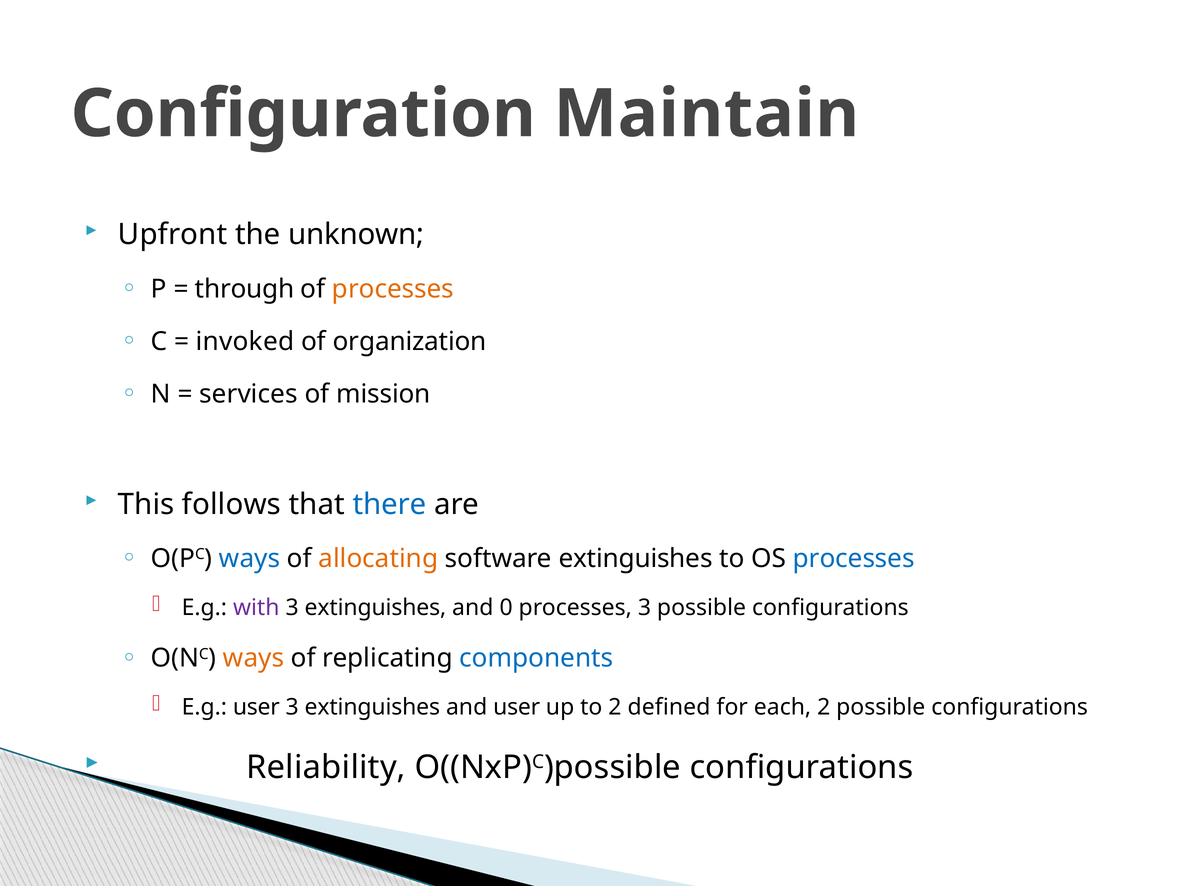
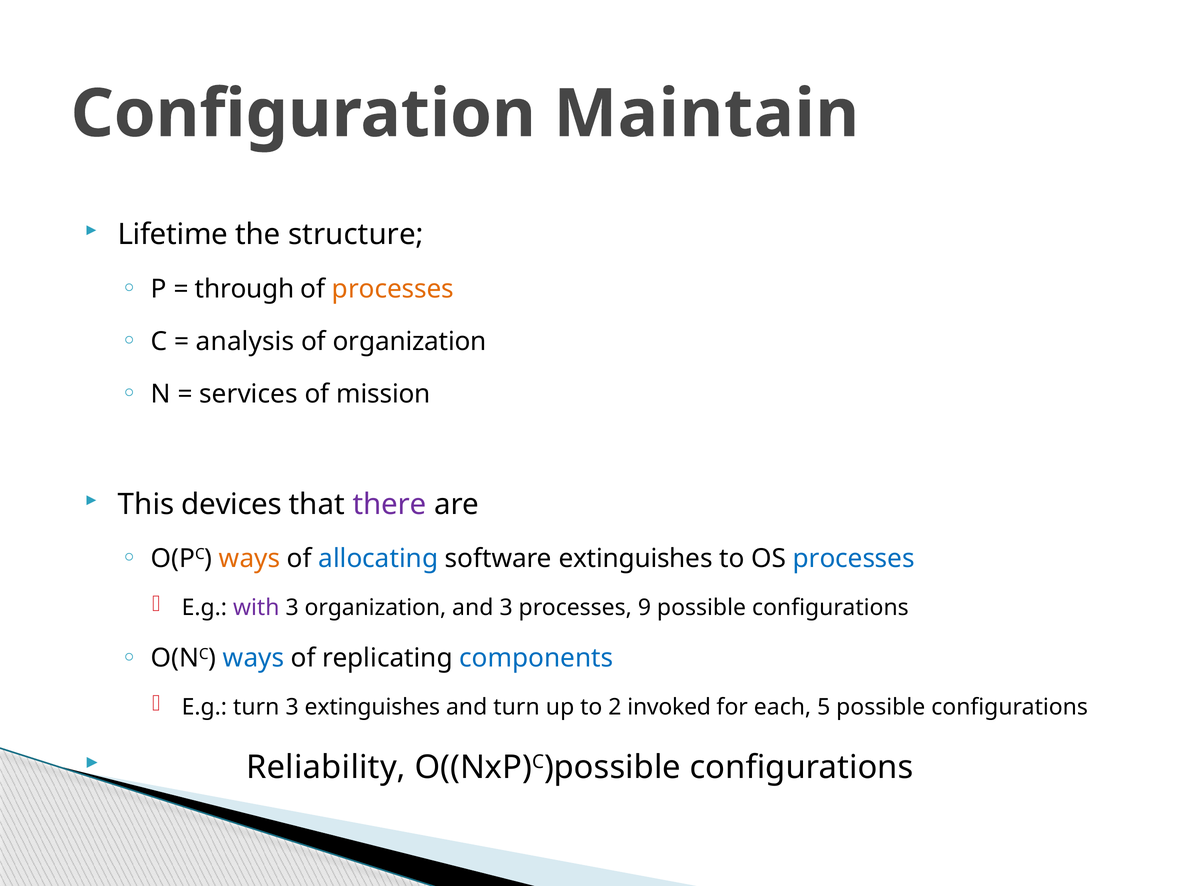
Upfront: Upfront -> Lifetime
unknown: unknown -> structure
invoked: invoked -> analysis
follows: follows -> devices
there colour: blue -> purple
ways at (250, 559) colour: blue -> orange
allocating colour: orange -> blue
extinguishes at (375, 607): extinguishes -> organization
and 0: 0 -> 3
processes 3: 3 -> 9
ways at (254, 658) colour: orange -> blue
E.g user: user -> turn
and user: user -> turn
defined: defined -> invoked
each 2: 2 -> 5
